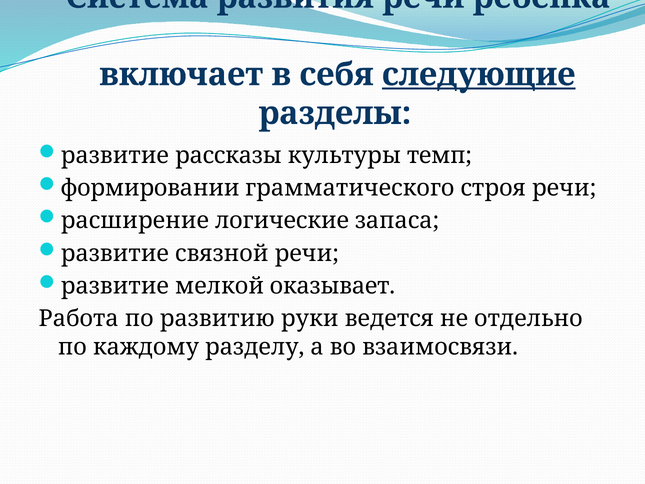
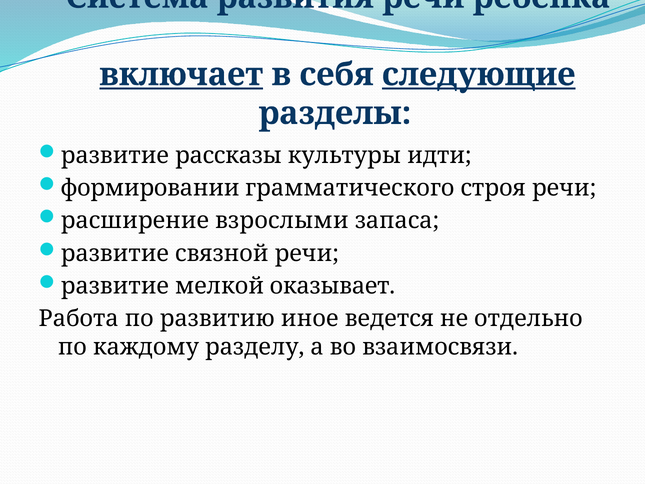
включает underline: none -> present
темп: темп -> идти
логические: логические -> взрослыми
руки: руки -> иное
